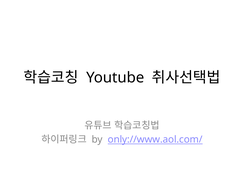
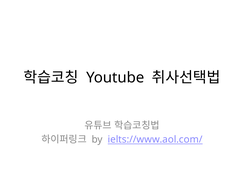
only://www.aol.com/: only://www.aol.com/ -> ielts://www.aol.com/
